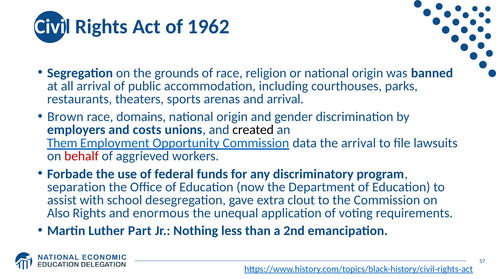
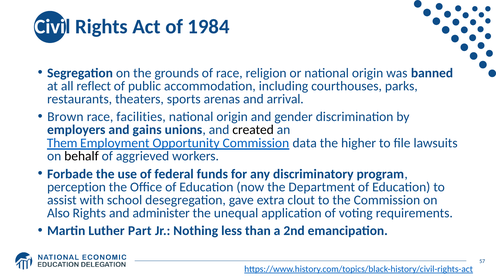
1962: 1962 -> 1984
all arrival: arrival -> reflect
domains: domains -> facilities
costs: costs -> gains
the arrival: arrival -> higher
behalf colour: red -> black
separation: separation -> perception
enormous: enormous -> administer
